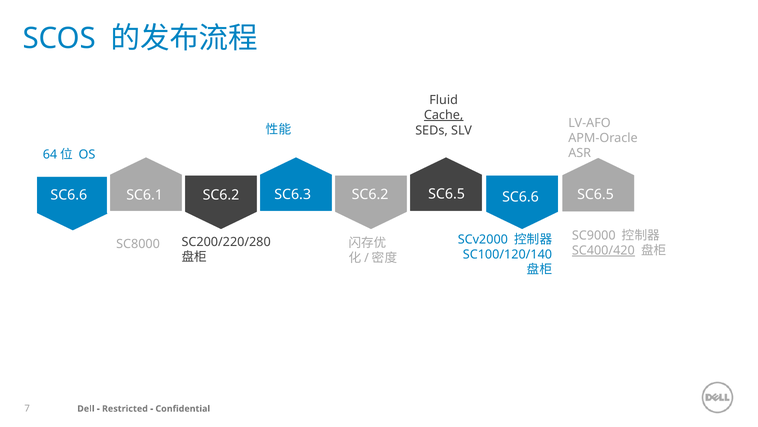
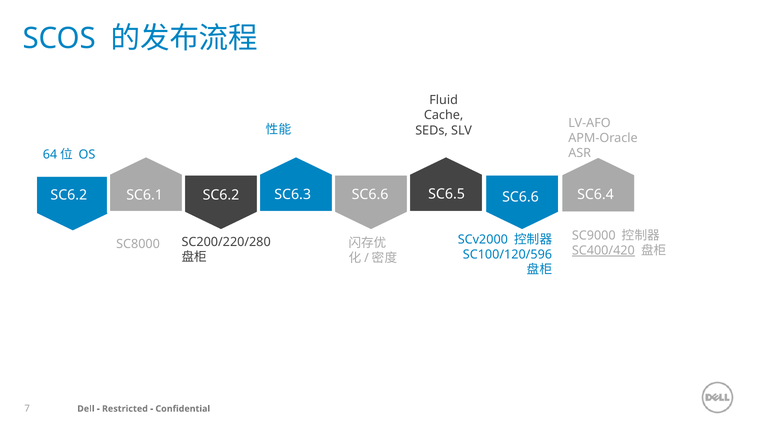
Cache underline: present -> none
SC6.2 at (370, 194): SC6.2 -> SC6.6
SC6.5 at (596, 194): SC6.5 -> SC6.4
SC6.6 at (69, 195): SC6.6 -> SC6.2
SC100/120/140: SC100/120/140 -> SC100/120/596
